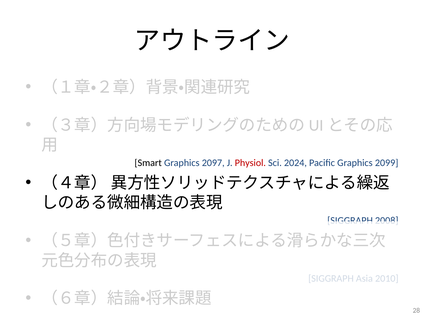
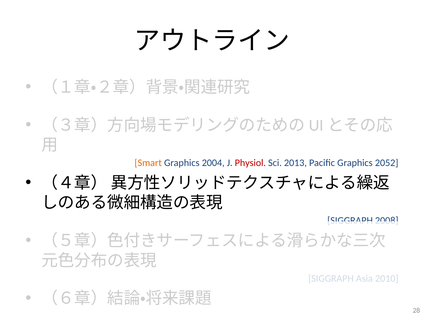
Smart colour: black -> orange
2097: 2097 -> 2004
2024: 2024 -> 2013
2099: 2099 -> 2052
